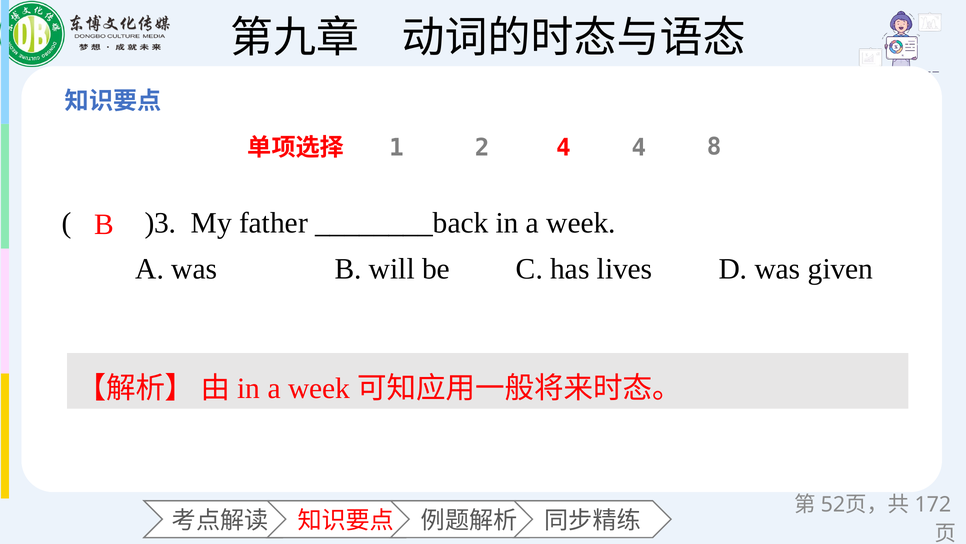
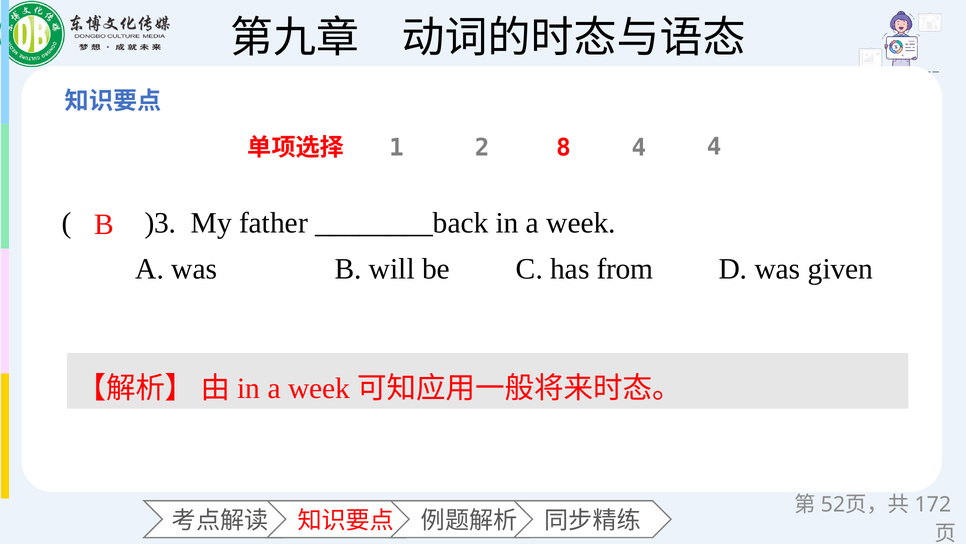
2 4: 4 -> 8
4 8: 8 -> 4
lives: lives -> from
